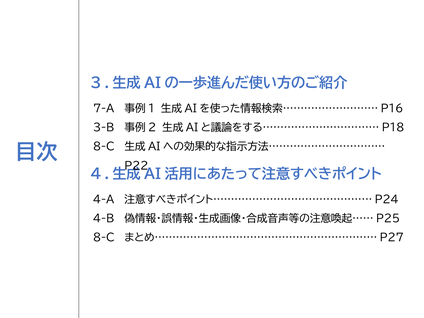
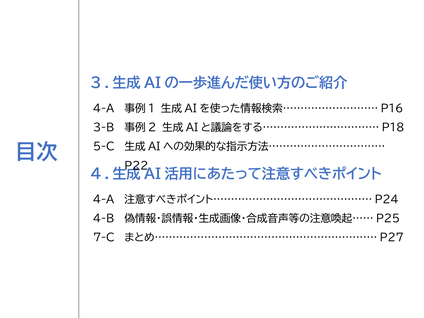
7-A at (104, 109): 7-A -> 4-A
8-C at (104, 147): 8-C -> 5-C
8-C at (104, 238): 8-C -> 7-C
